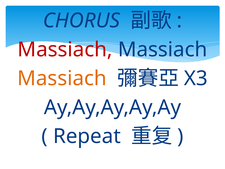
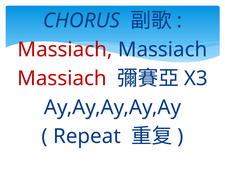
Massiach at (62, 78) colour: orange -> red
